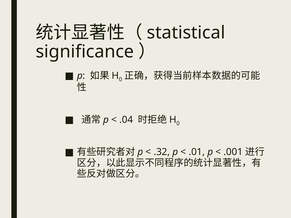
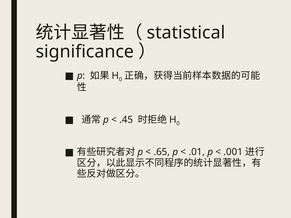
.04: .04 -> .45
.32: .32 -> .65
